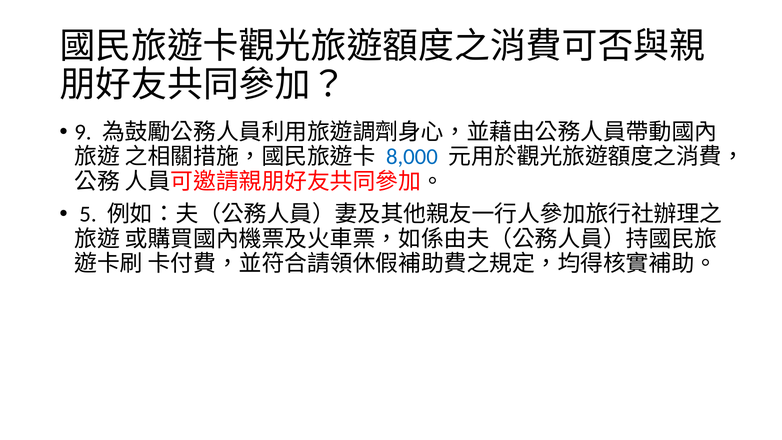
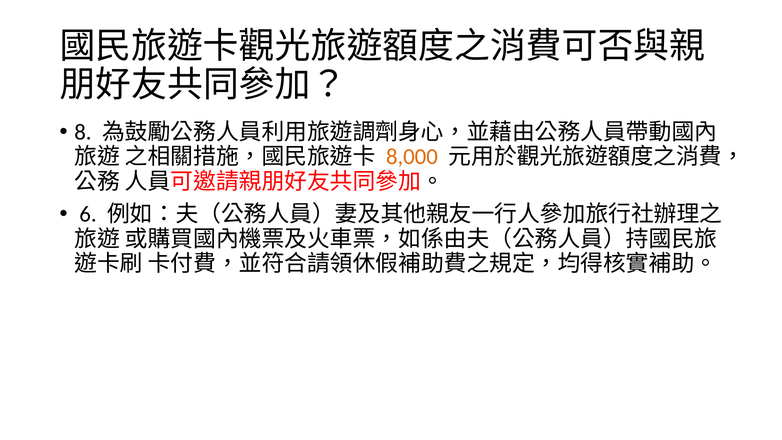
9: 9 -> 8
8,000 colour: blue -> orange
5: 5 -> 6
